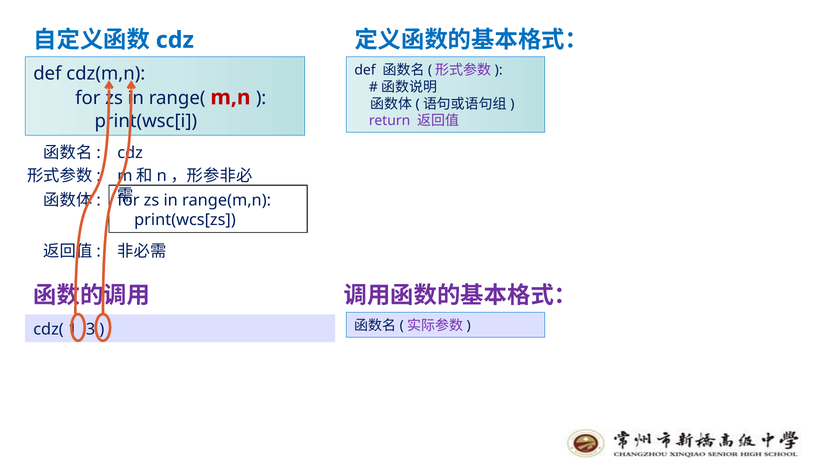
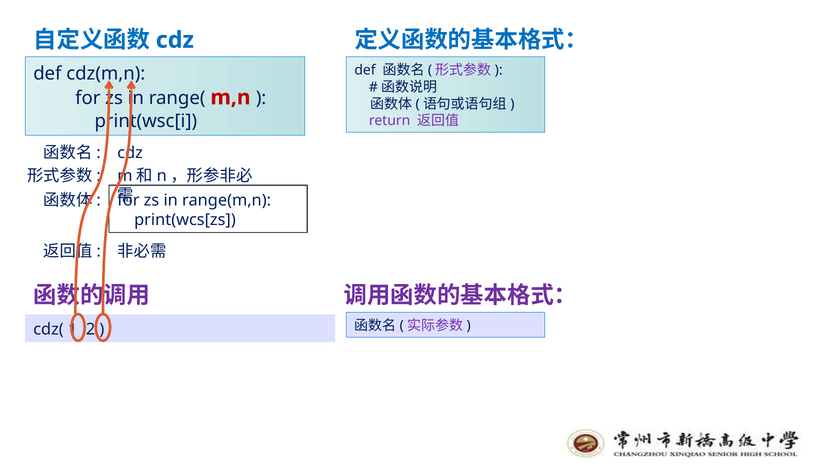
,3: ,3 -> ,2
